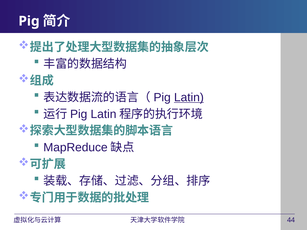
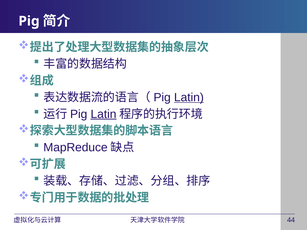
Latin at (104, 114) underline: none -> present
